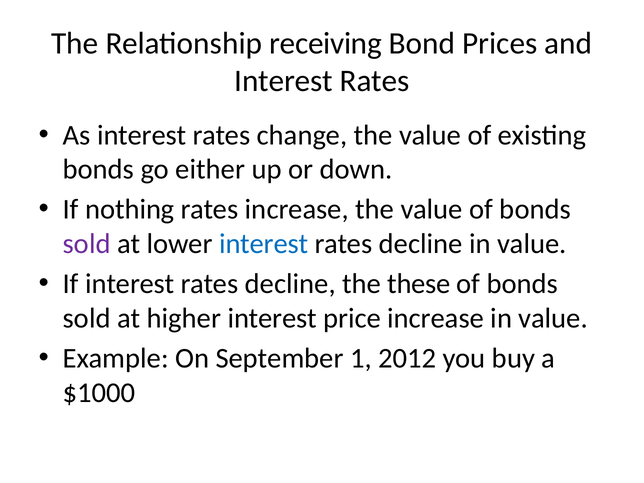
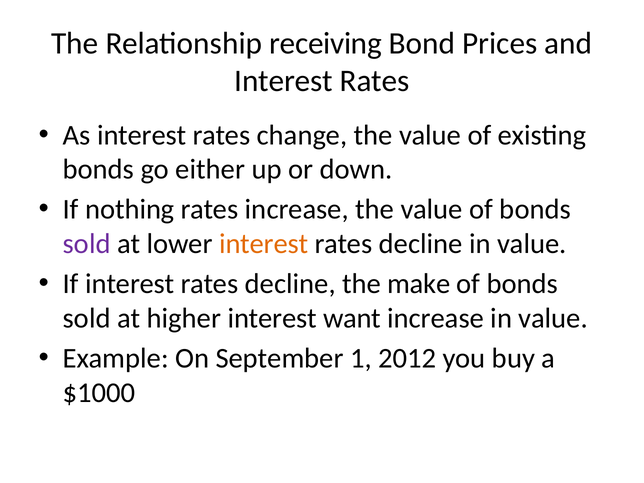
interest at (264, 244) colour: blue -> orange
these: these -> make
price: price -> want
